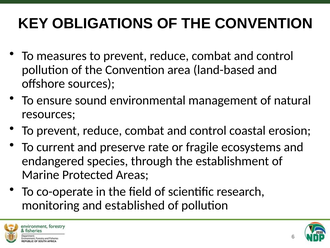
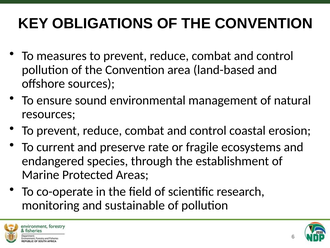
established: established -> sustainable
